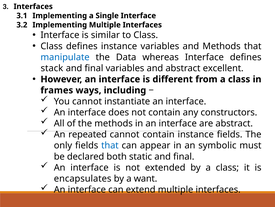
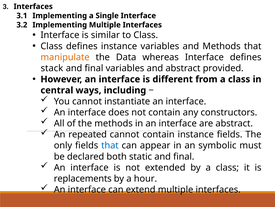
manipulate colour: blue -> orange
excellent: excellent -> provided
frames: frames -> central
encapsulates: encapsulates -> replacements
want: want -> hour
